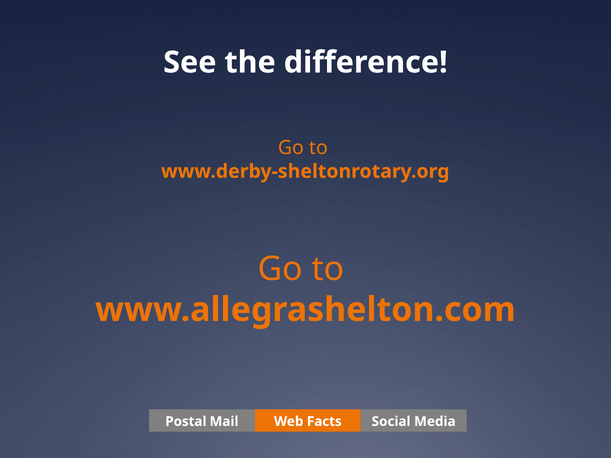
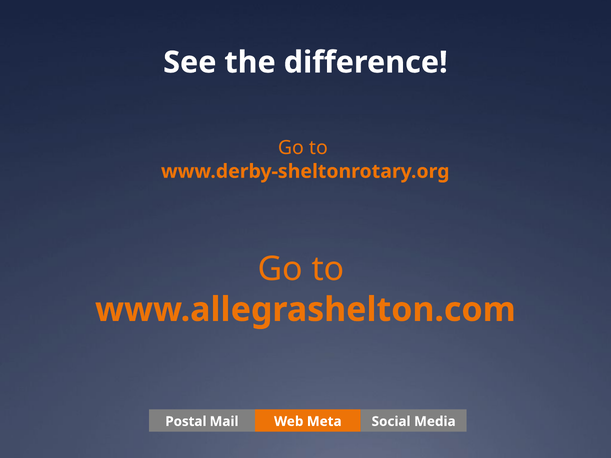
Facts: Facts -> Meta
